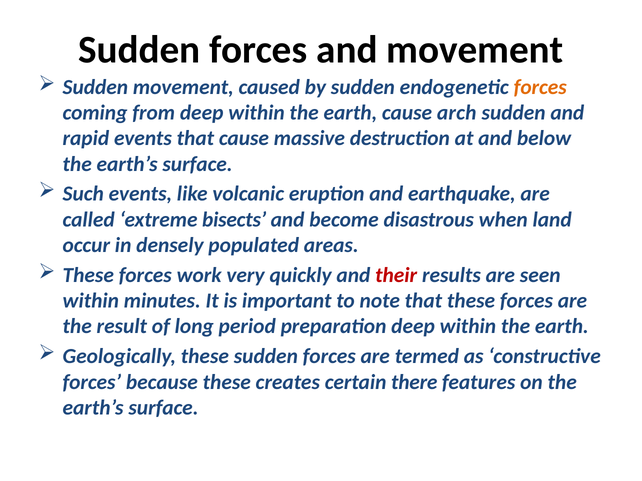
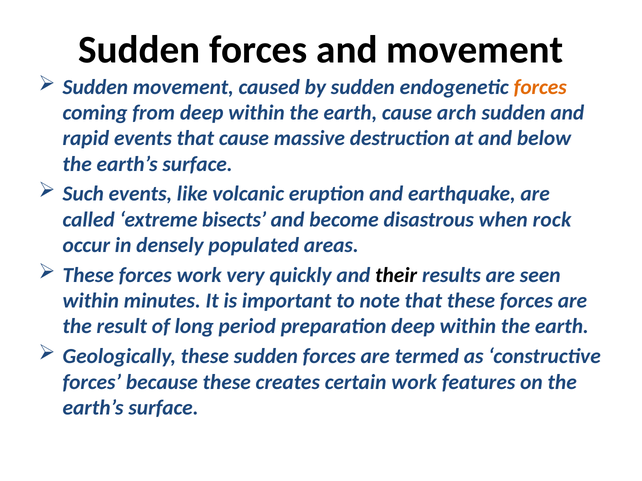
land: land -> rock
their colour: red -> black
certain there: there -> work
